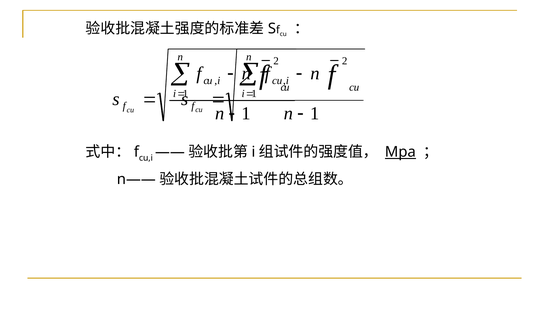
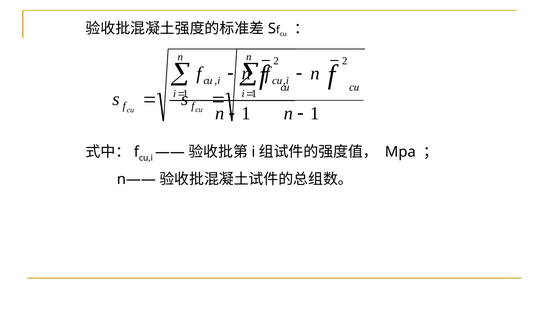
Mpa underline: present -> none
